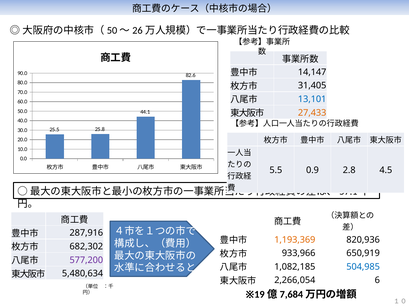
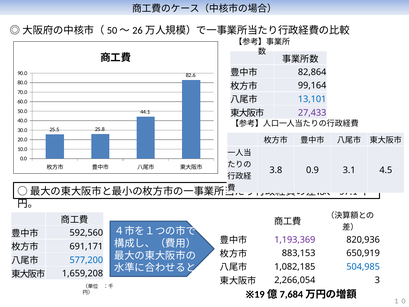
14,147: 14,147 -> 82,864
31,405: 31,405 -> 99,164
27,433 colour: orange -> purple
5.5: 5.5 -> 3.8
2.8: 2.8 -> 3.1
287,916: 287,916 -> 592,560
1,193,369 colour: orange -> purple
682,302: 682,302 -> 691,171
933,966: 933,966 -> 883,153
577,200 colour: purple -> blue
5,480,634: 5,480,634 -> 1,659,208
6: 6 -> 3
